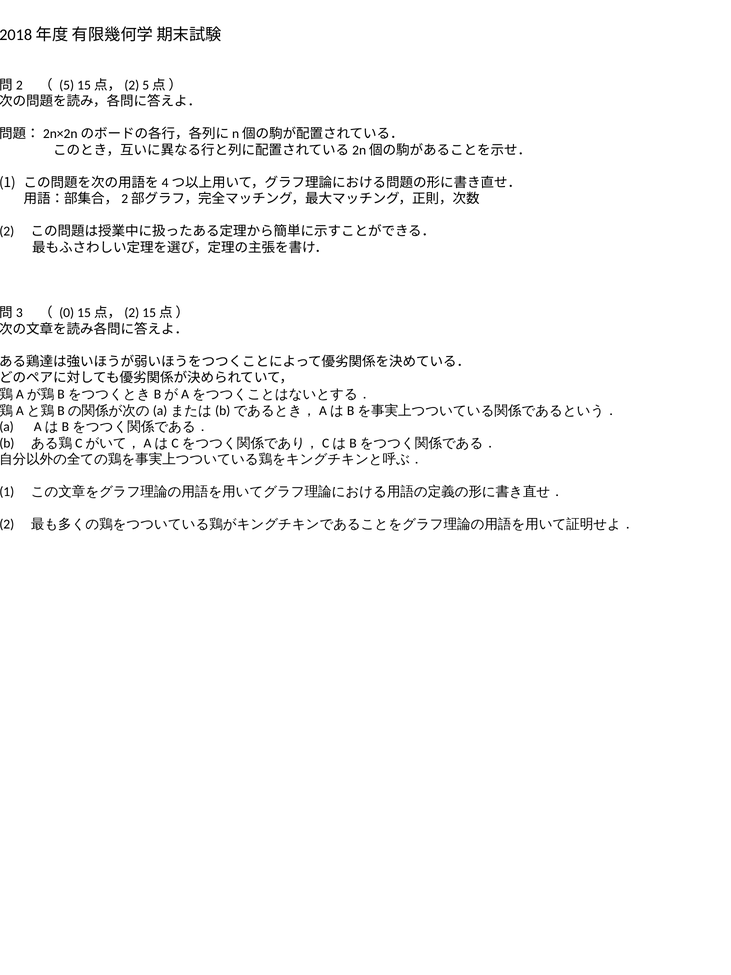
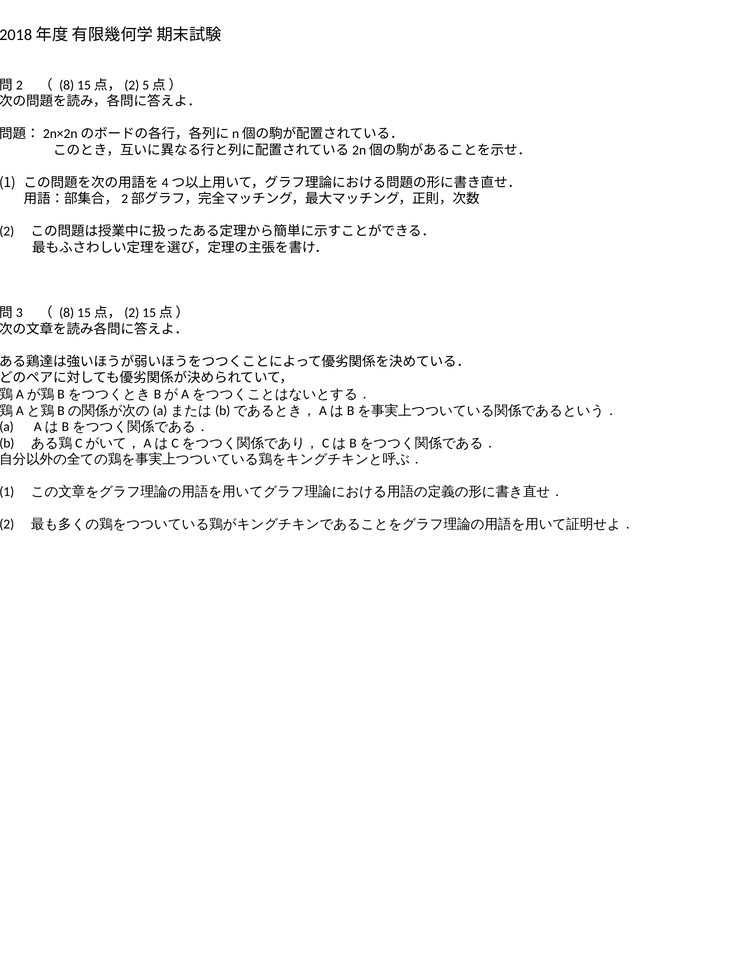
5 at (67, 85): 5 -> 8
0 at (67, 313): 0 -> 8
